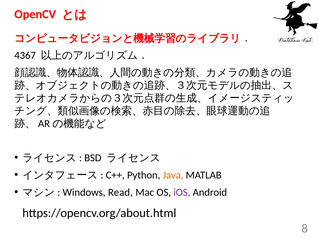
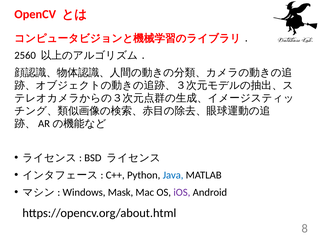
4367: 4367 -> 2560
Java colour: orange -> blue
Read: Read -> Mask
